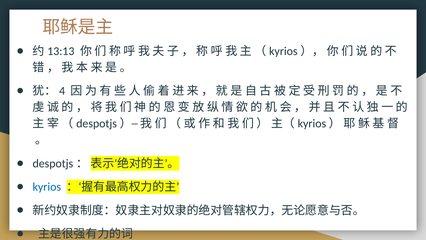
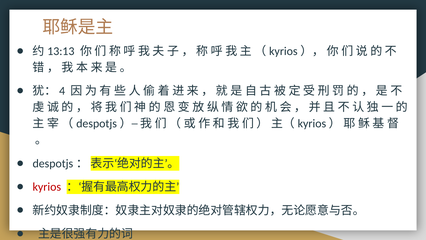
kyrios colour: blue -> red
